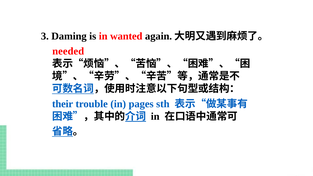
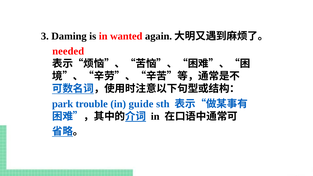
their: their -> park
pages: pages -> guide
